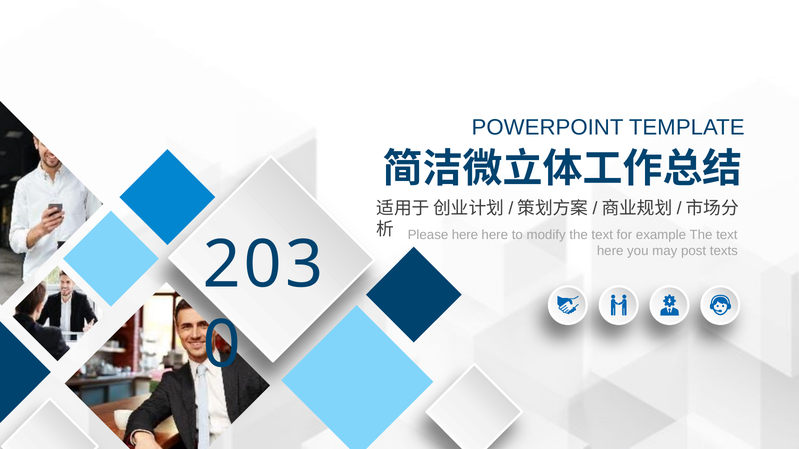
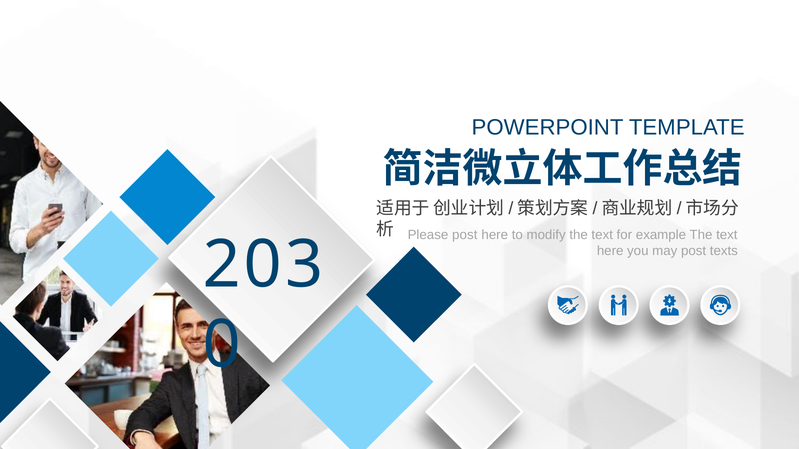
Please here: here -> post
